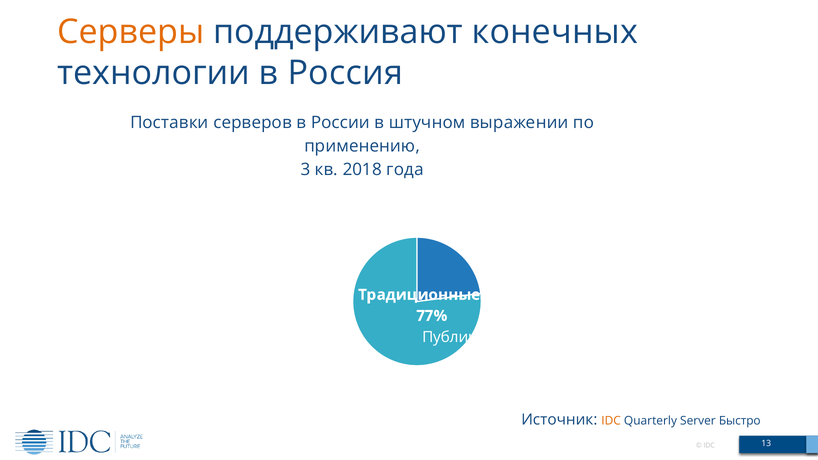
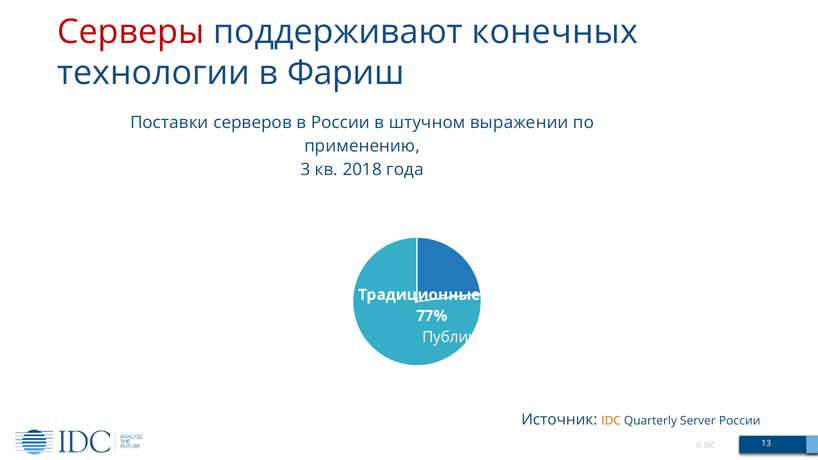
Серверы colour: orange -> red
Россия: Россия -> Фариш
Server Быстро: Быстро -> России
